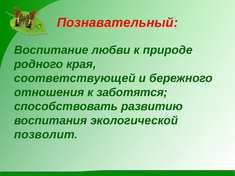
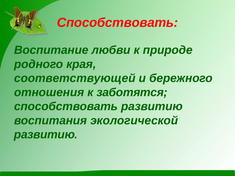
Познавательный at (117, 23): Познавательный -> Способствовать
позволит at (44, 135): позволит -> развитию
